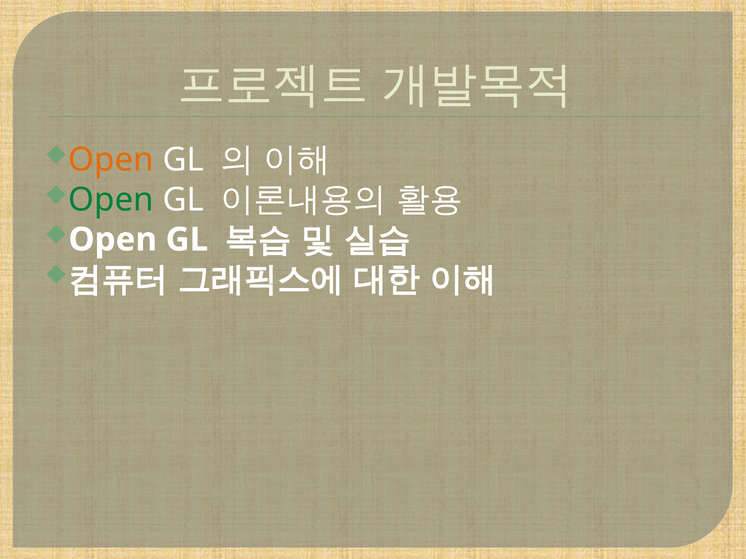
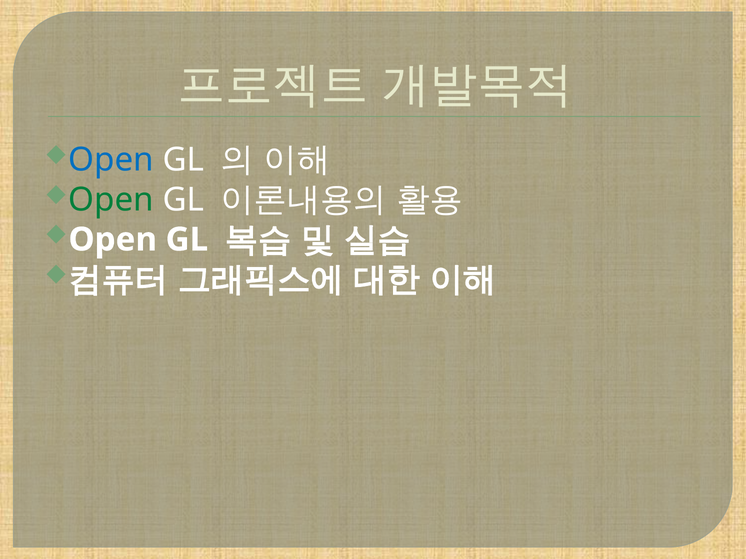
Open at (111, 160) colour: orange -> blue
